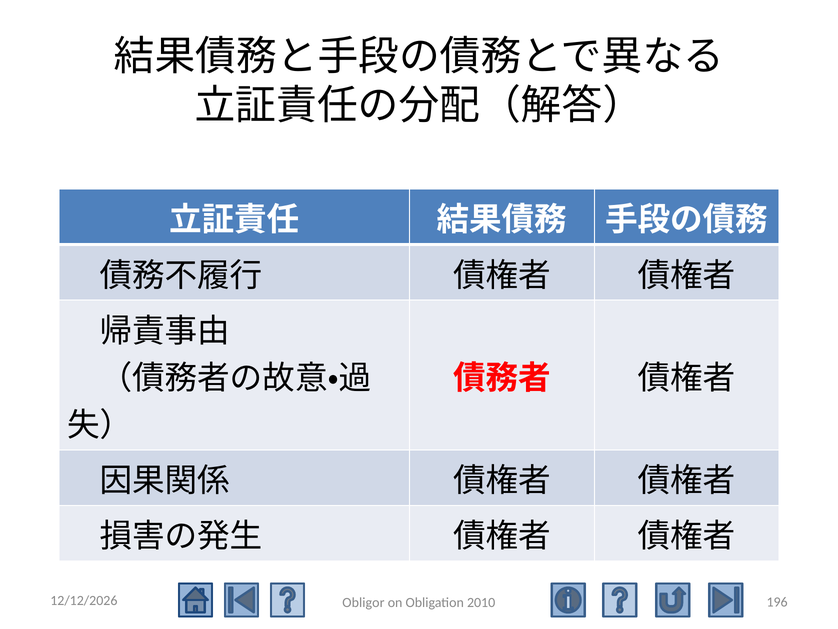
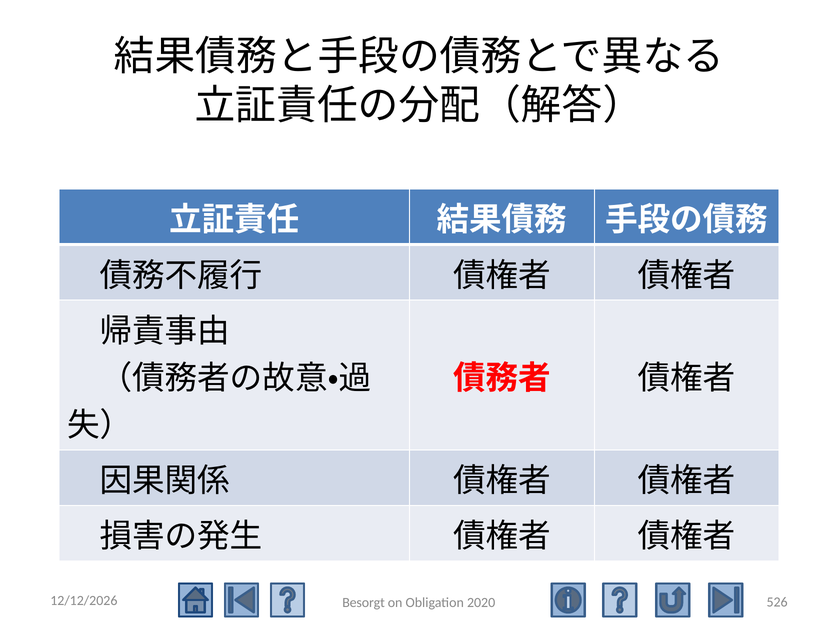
196: 196 -> 526
Obligor: Obligor -> Besorgt
2010: 2010 -> 2020
